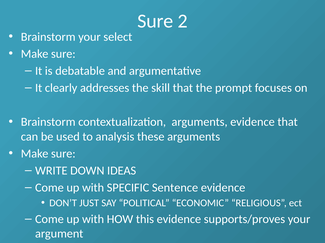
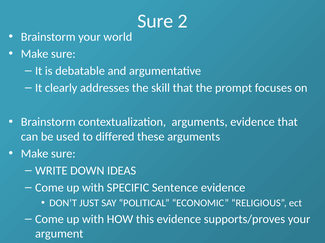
select: select -> world
analysis: analysis -> differed
